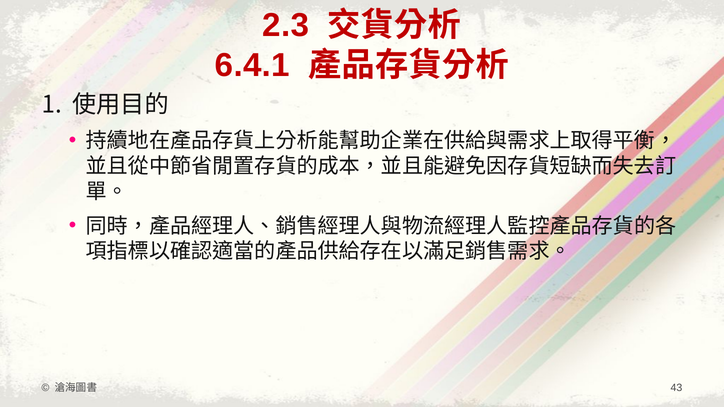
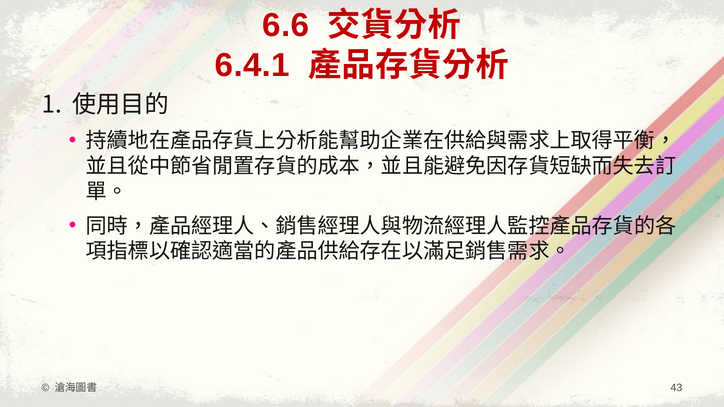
2.3: 2.3 -> 6.6
